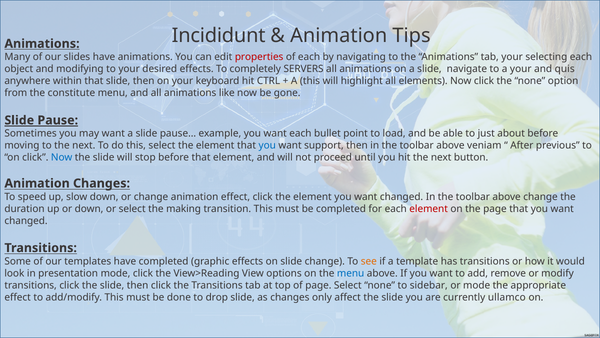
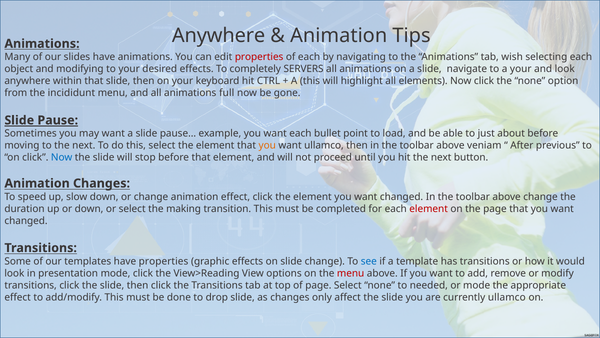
Incididunt at (219, 35): Incididunt -> Anywhere
tab your: your -> wish
and quis: quis -> look
constitute: constitute -> incididunt
like: like -> full
you at (267, 145) colour: blue -> orange
want support: support -> ullamco
have completed: completed -> properties
see colour: orange -> blue
menu at (351, 273) colour: blue -> red
sidebar: sidebar -> needed
